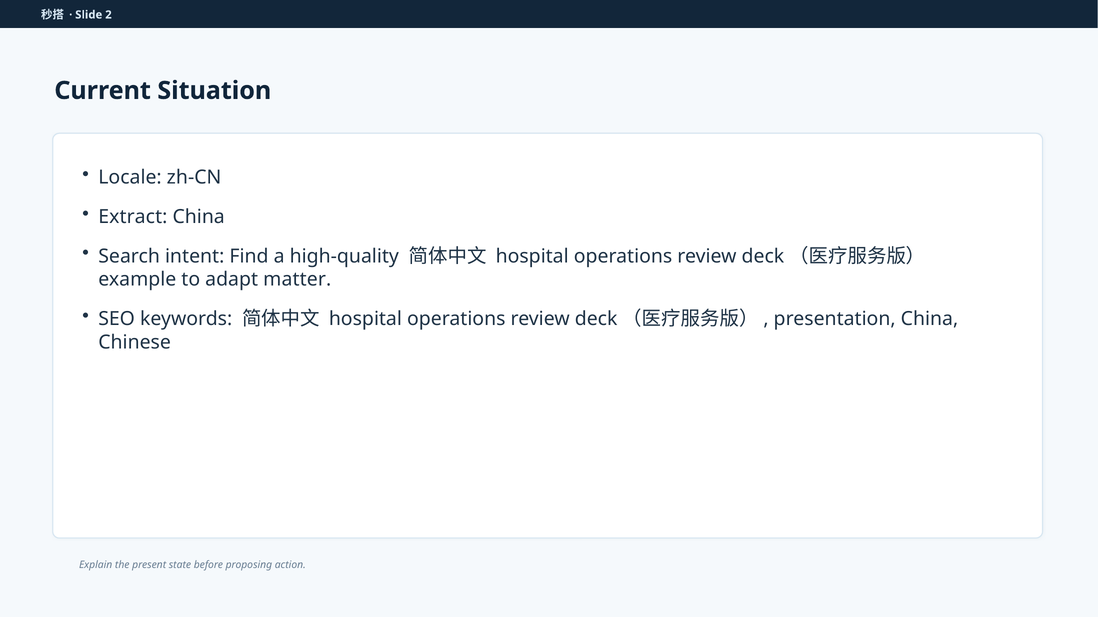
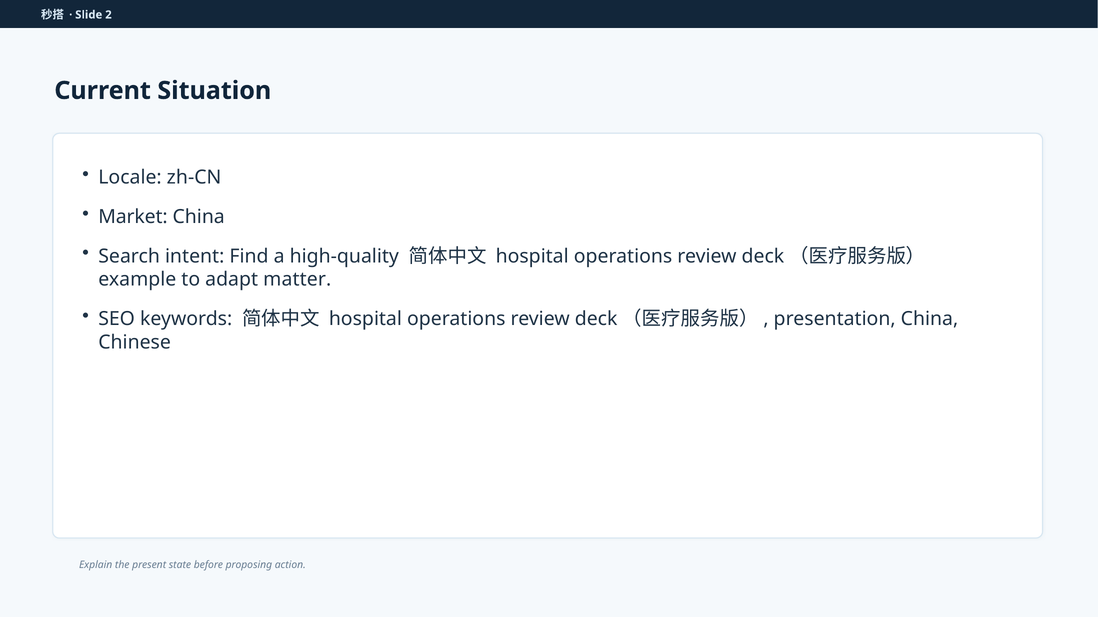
Extract: Extract -> Market
